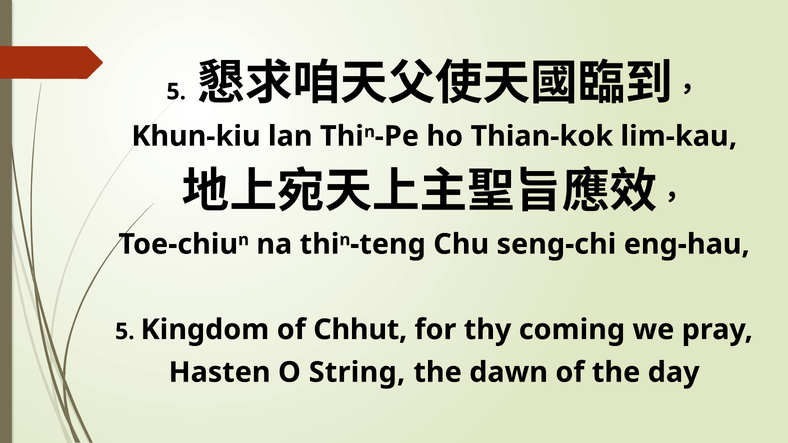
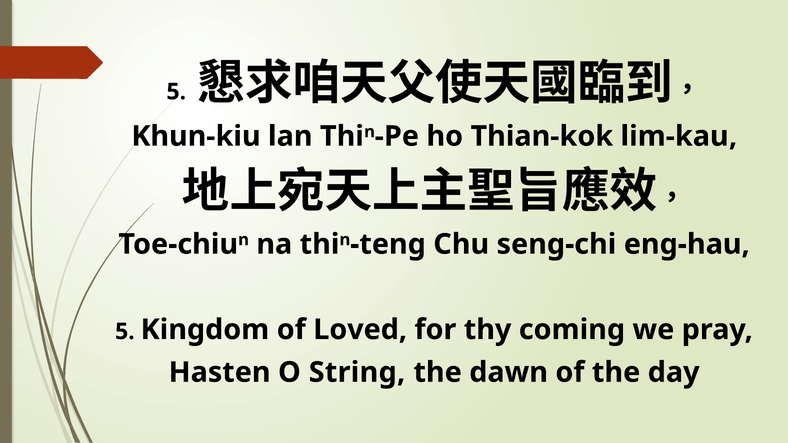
Chhut: Chhut -> Loved
